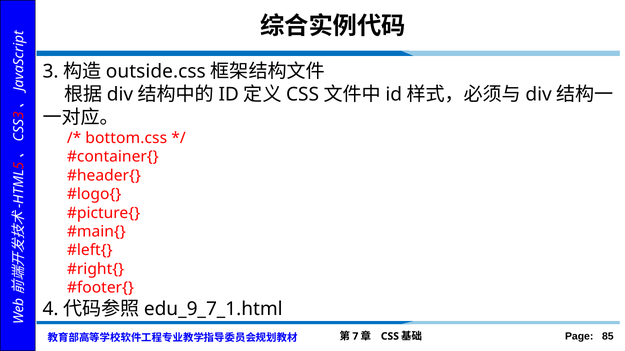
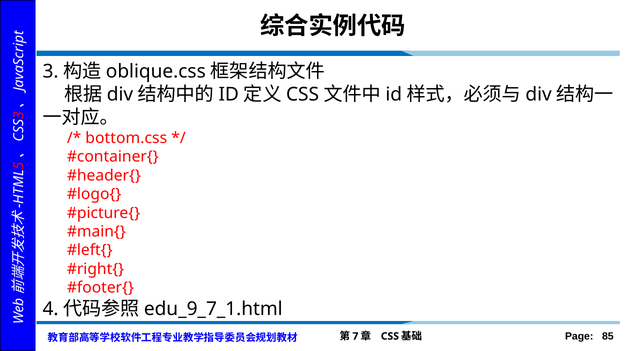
outside.css: outside.css -> oblique.css
